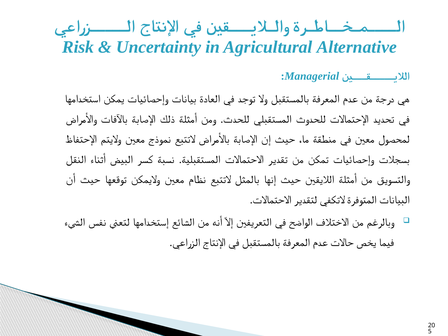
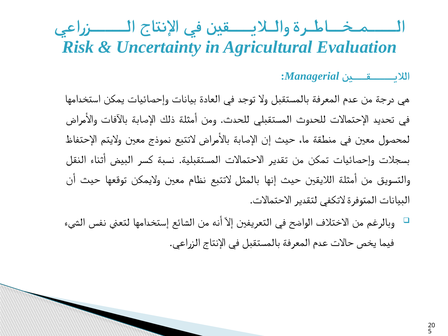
Alternative: Alternative -> Evaluation
